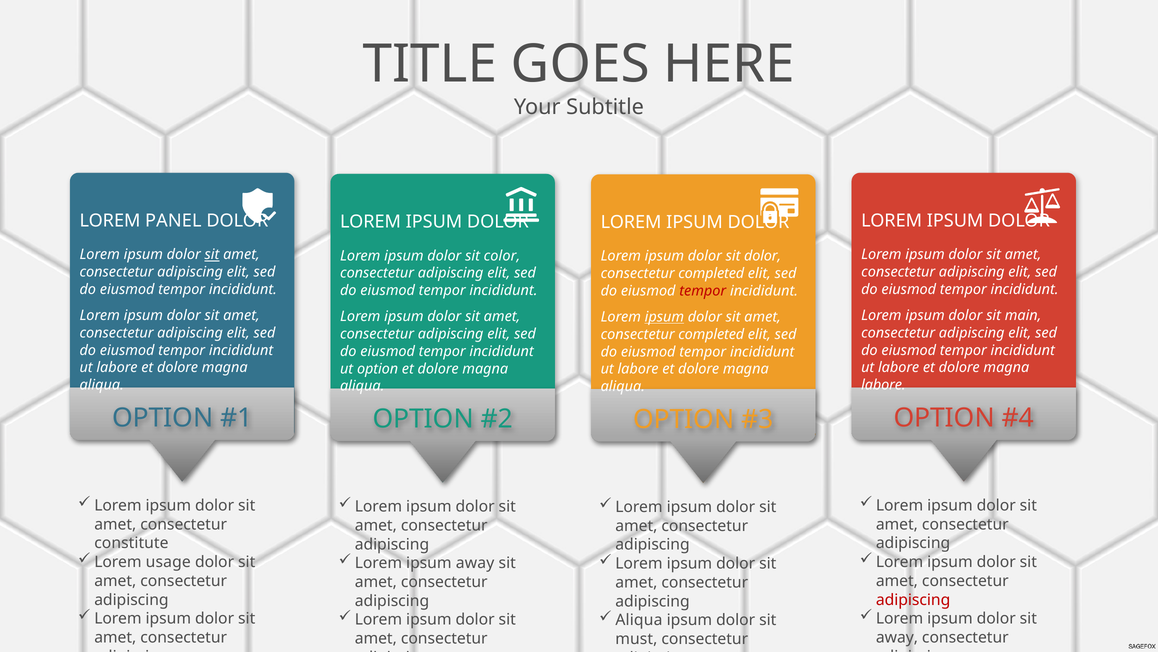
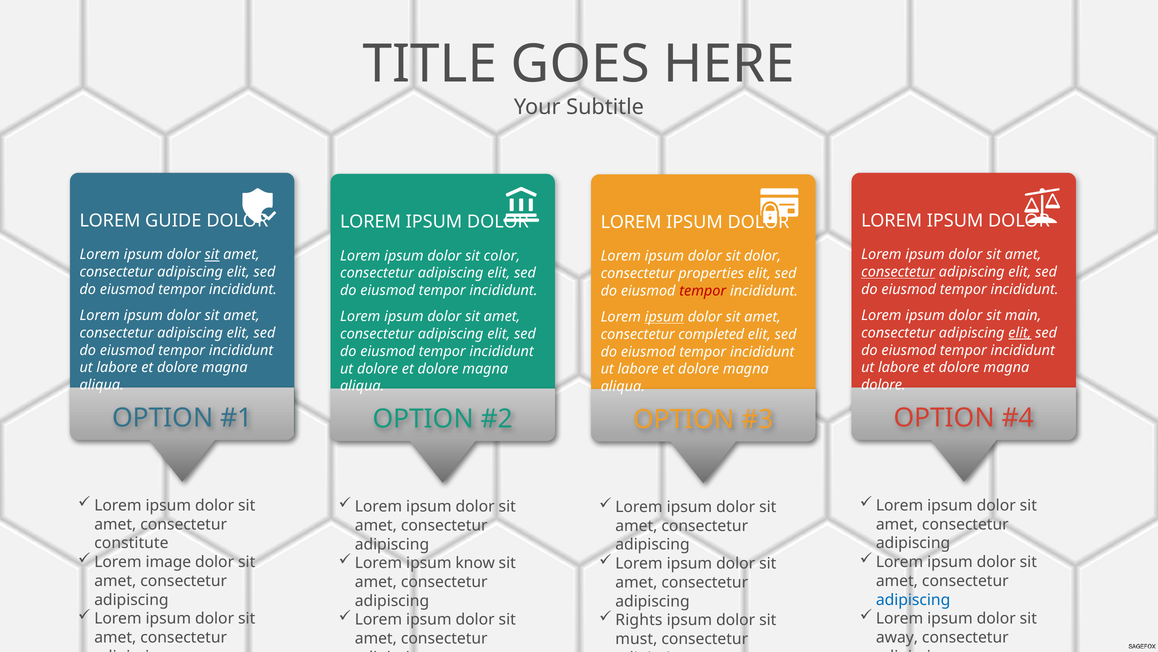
PANEL: PANEL -> GUIDE
consectetur at (898, 272) underline: none -> present
completed at (711, 273): completed -> properties
elit at (1020, 333) underline: none -> present
ut option: option -> dolore
labore at (883, 385): labore -> dolore
usage: usage -> image
ipsum away: away -> know
adipiscing at (913, 599) colour: red -> blue
Aliqua at (639, 620): Aliqua -> Rights
